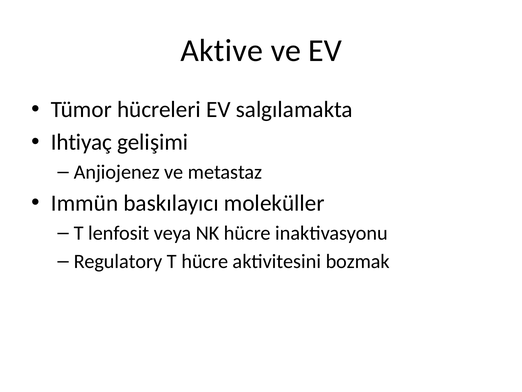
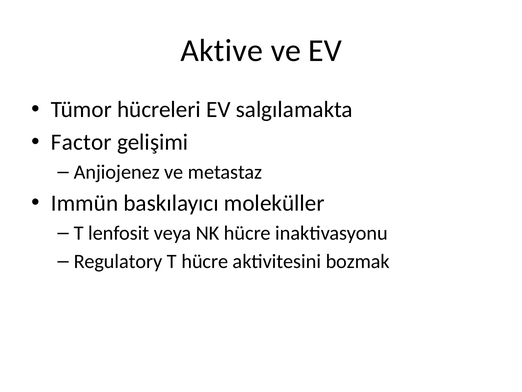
Ihtiyaç: Ihtiyaç -> Factor
